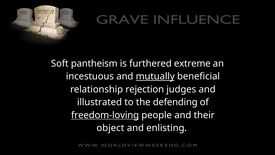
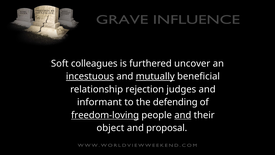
pantheism: pantheism -> colleagues
extreme: extreme -> uncover
incestuous underline: none -> present
illustrated: illustrated -> informant
and at (183, 115) underline: none -> present
enlisting: enlisting -> proposal
